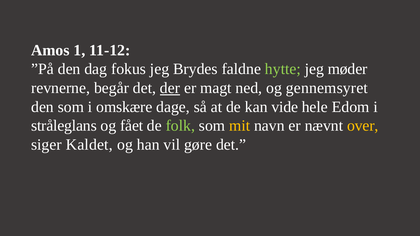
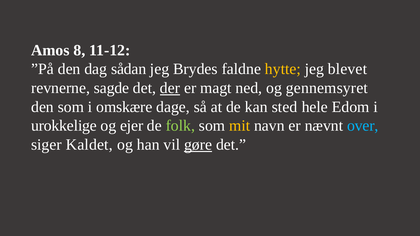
1: 1 -> 8
fokus: fokus -> sådan
hytte colour: light green -> yellow
møder: møder -> blevet
begår: begår -> sagde
vide: vide -> sted
stråleglans: stråleglans -> urokkelige
fået: fået -> ejer
over colour: yellow -> light blue
gøre underline: none -> present
